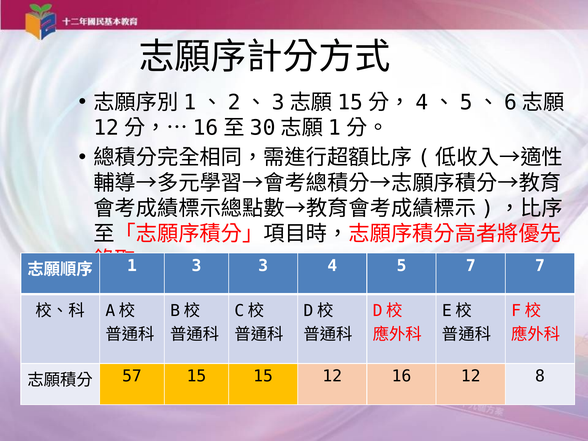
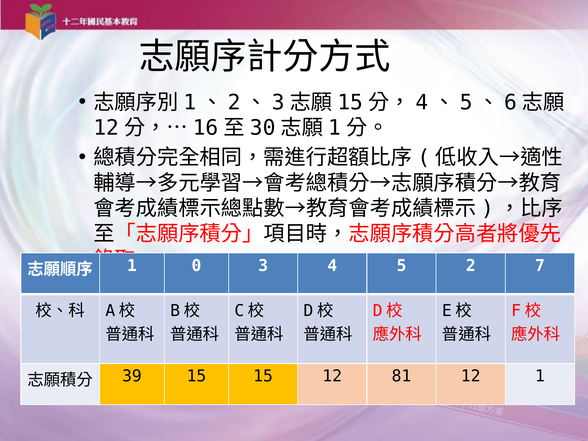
3 at (196, 266): 3 -> 0
5 7: 7 -> 2
57: 57 -> 39
16: 16 -> 81
12 8: 8 -> 1
